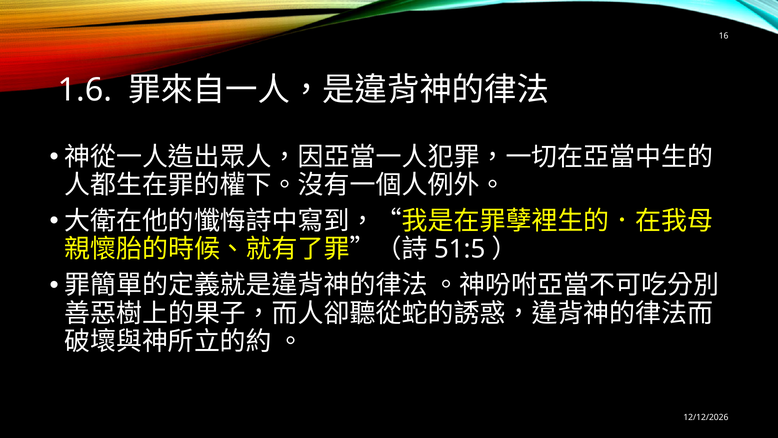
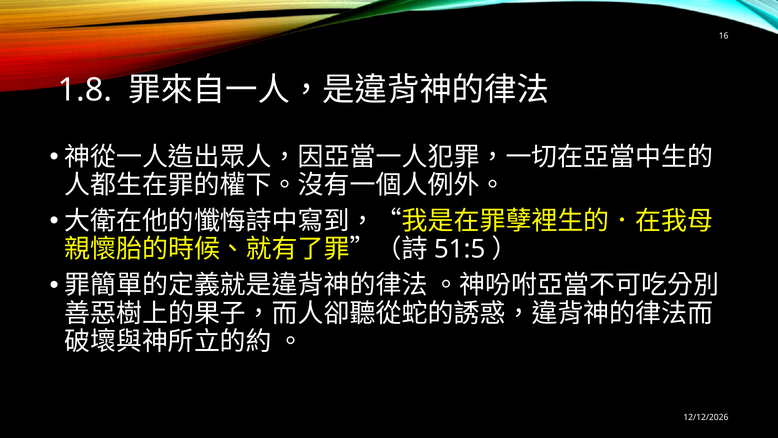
1.6: 1.6 -> 1.8
